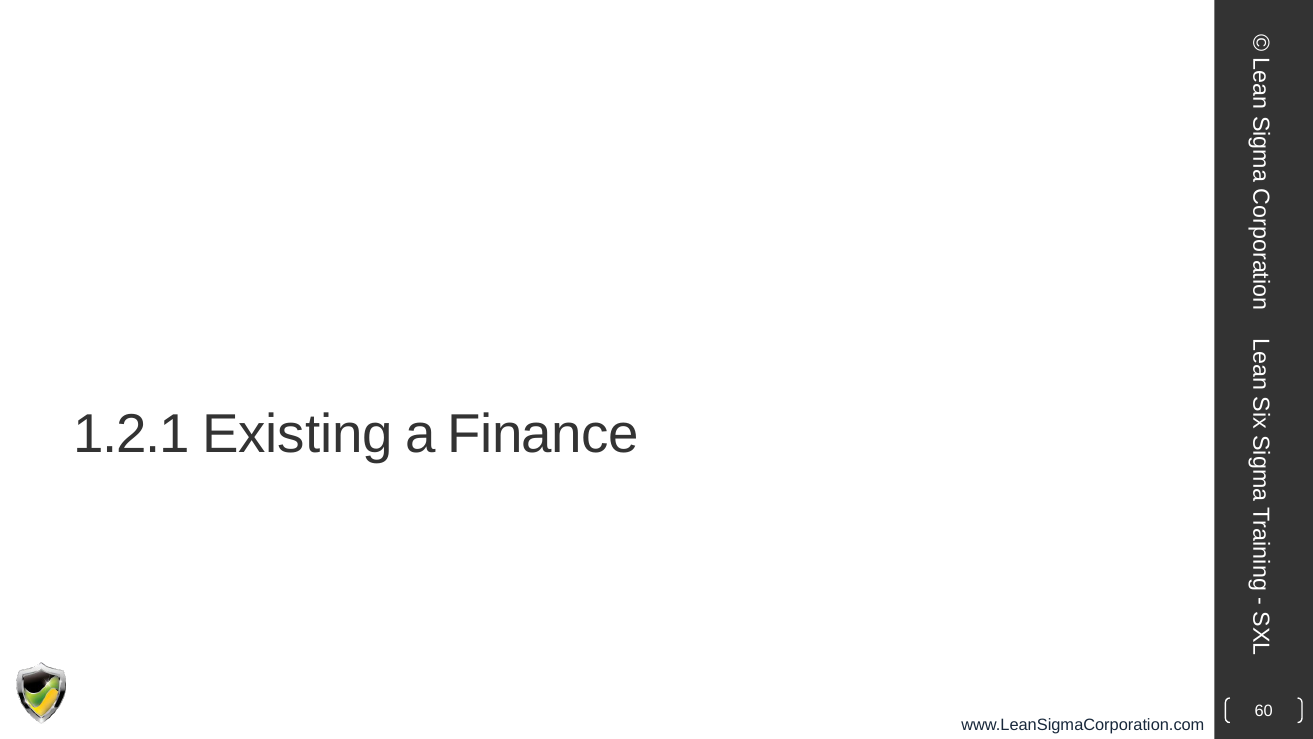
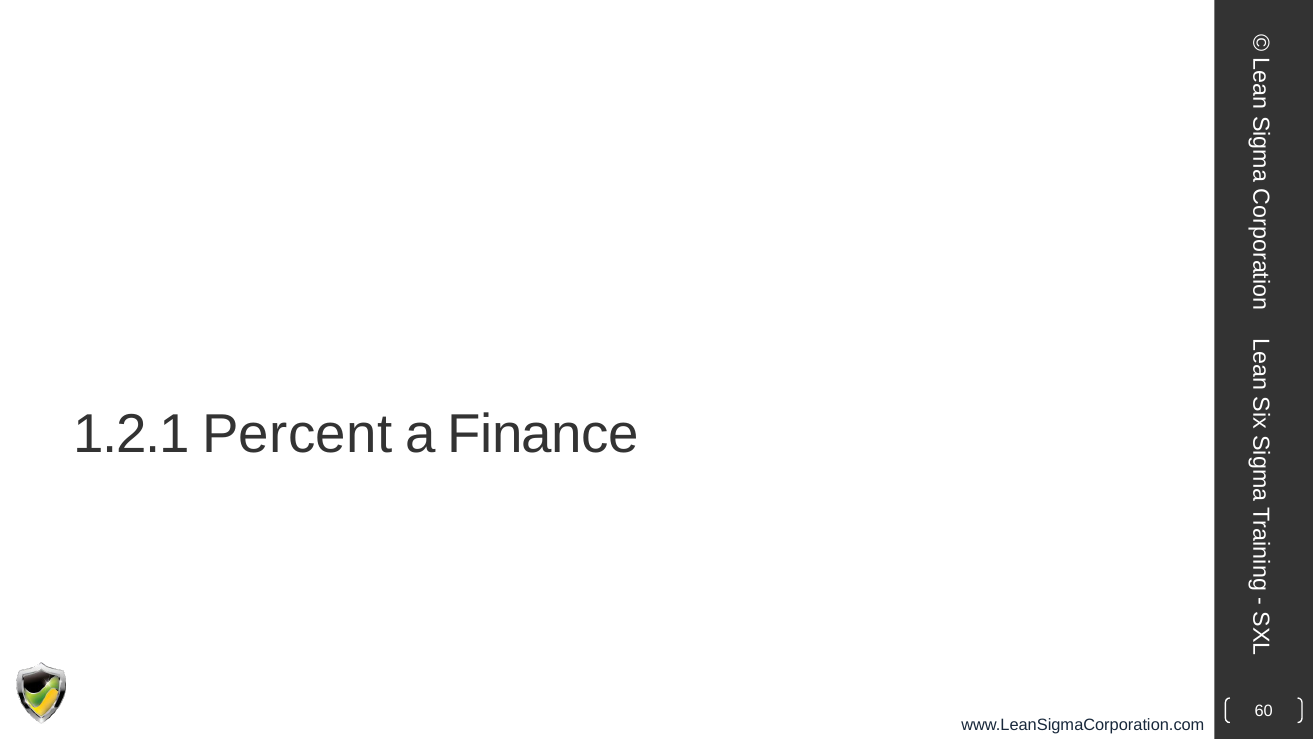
Existing: Existing -> Percent
